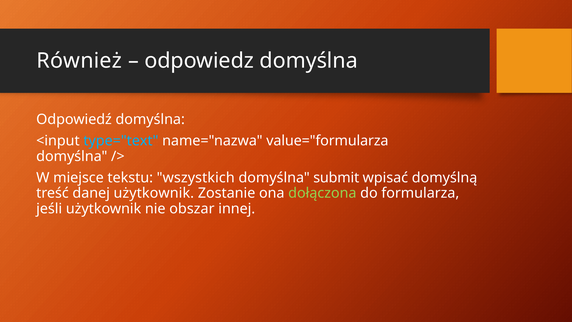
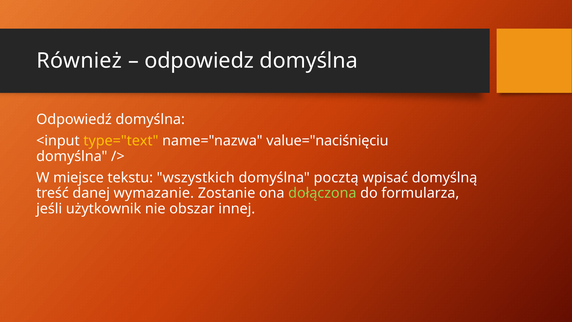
type="text colour: light blue -> yellow
value="formularza: value="formularza -> value="naciśnięciu
submit: submit -> pocztą
danej użytkownik: użytkownik -> wymazanie
